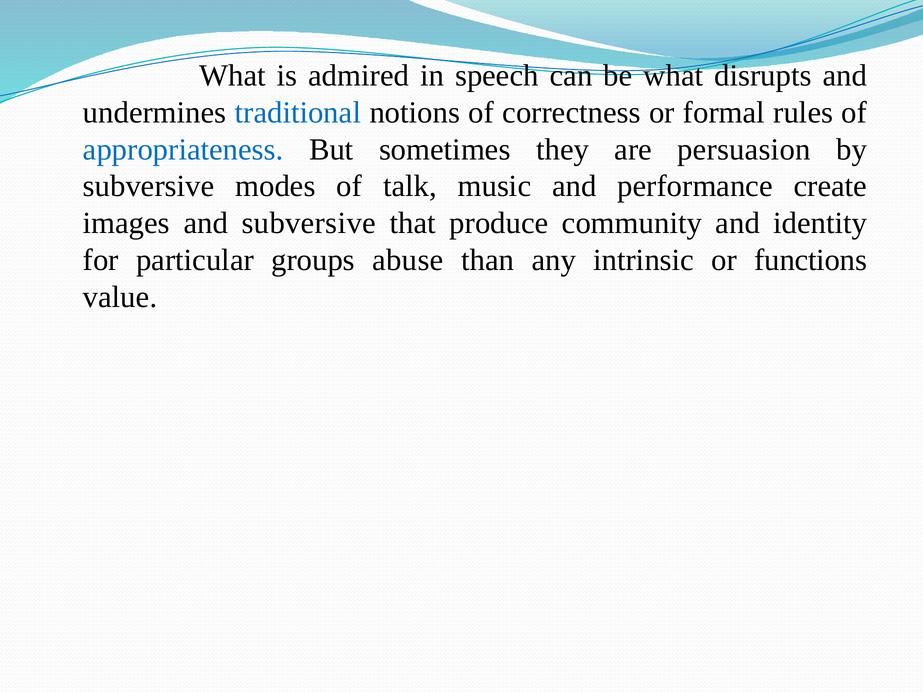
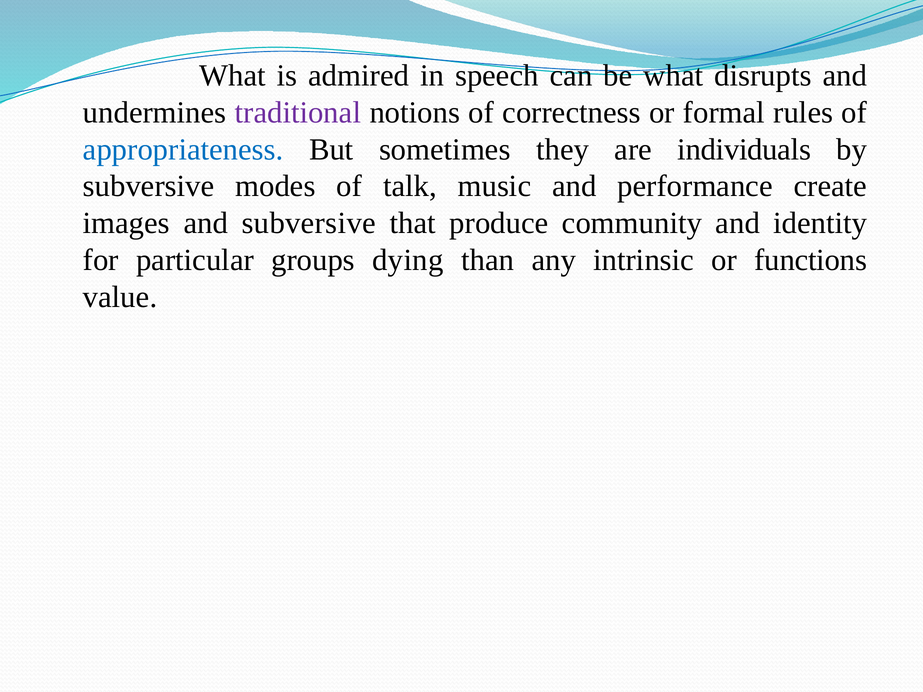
traditional colour: blue -> purple
persuasion: persuasion -> individuals
abuse: abuse -> dying
